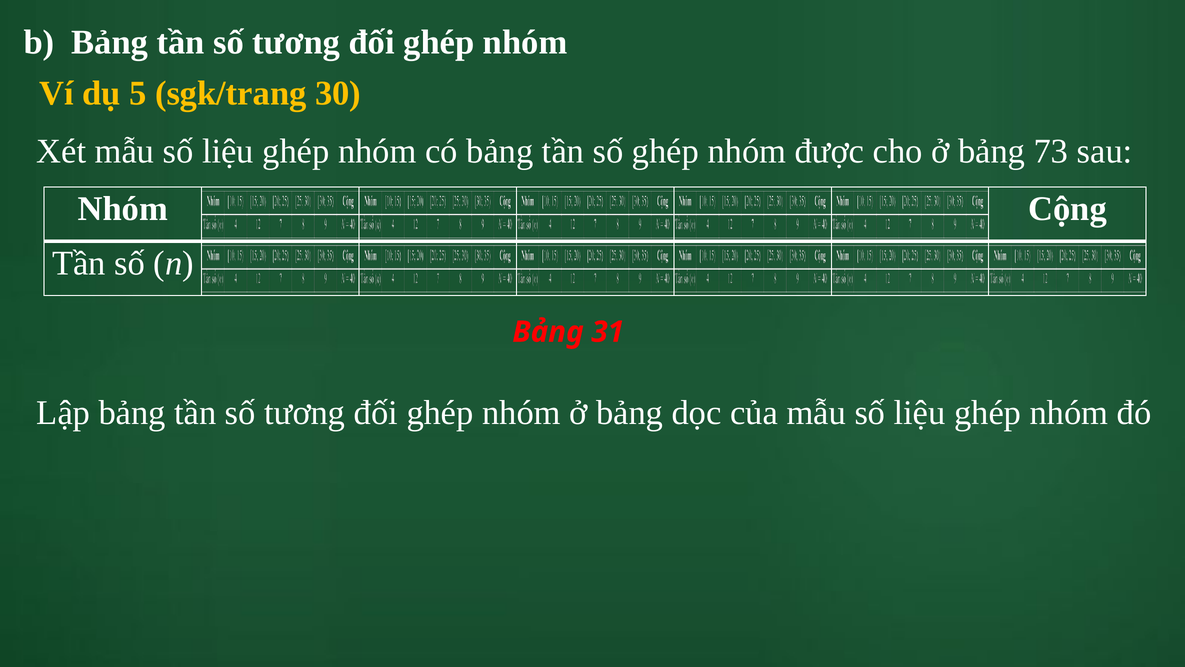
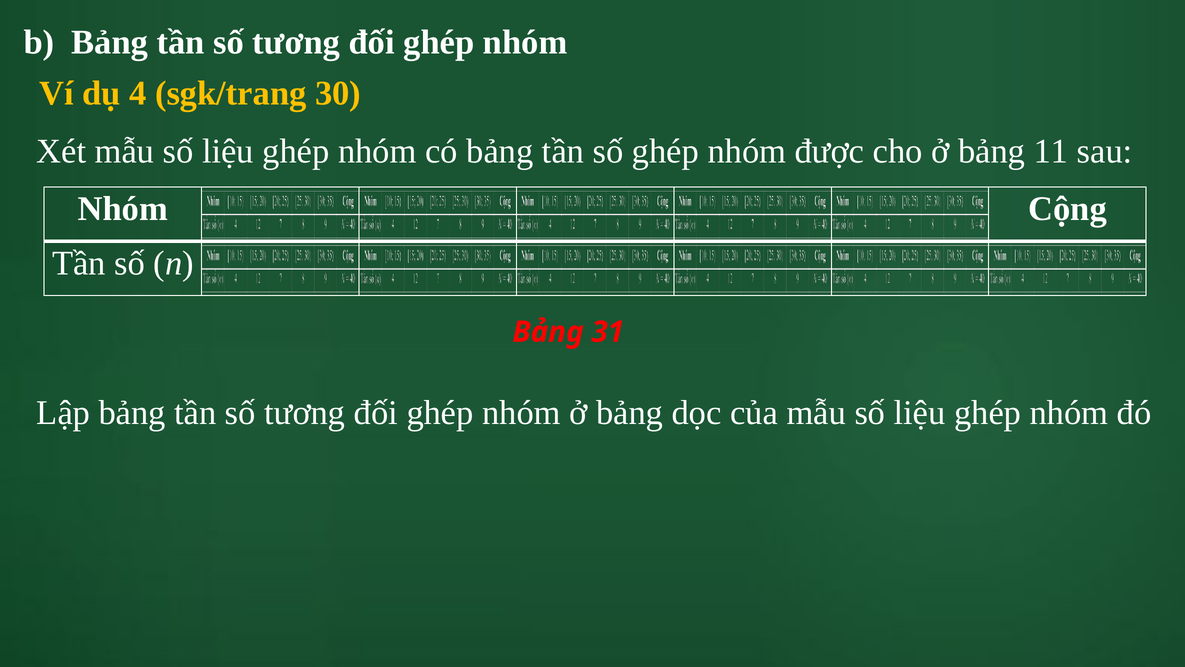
5: 5 -> 4
73: 73 -> 11
